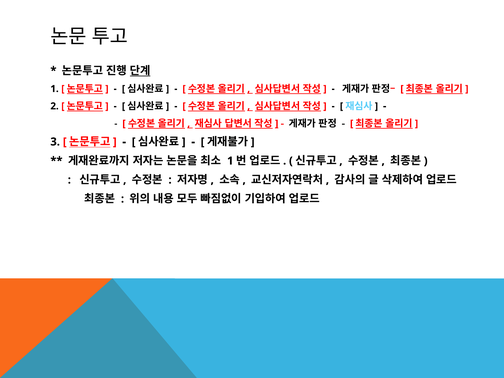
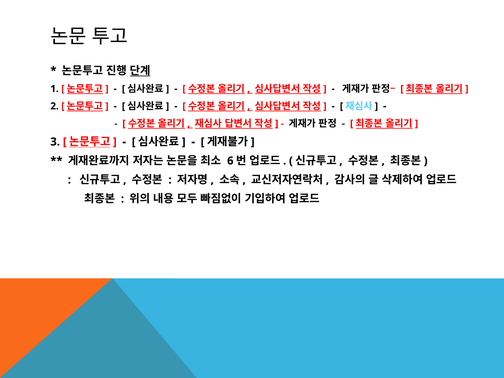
1 at (230, 161): 1 -> 6
